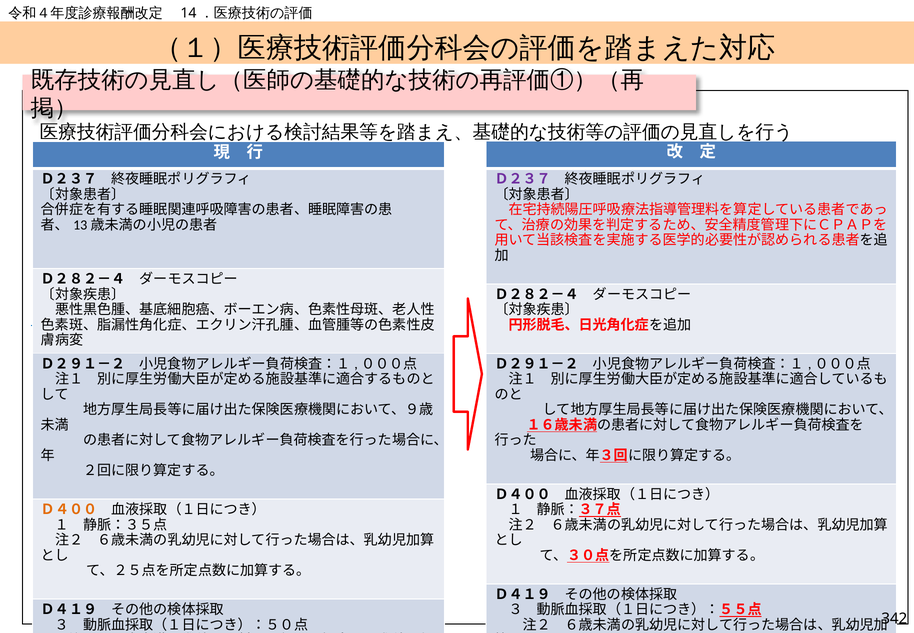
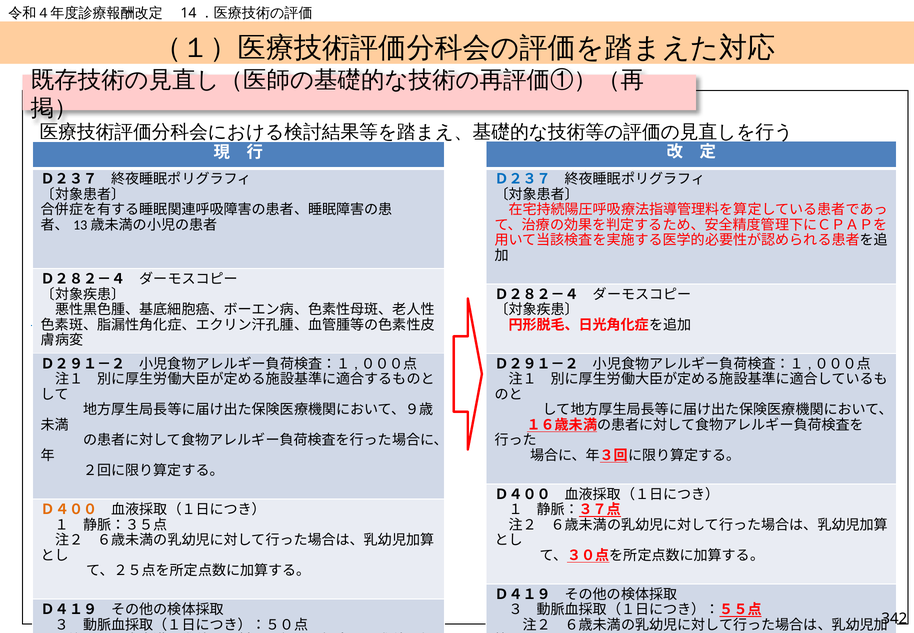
Ｄ２３７ at (523, 179) colour: purple -> blue
